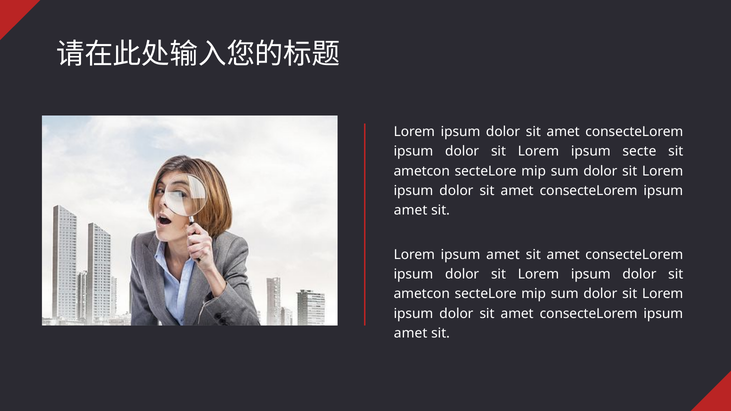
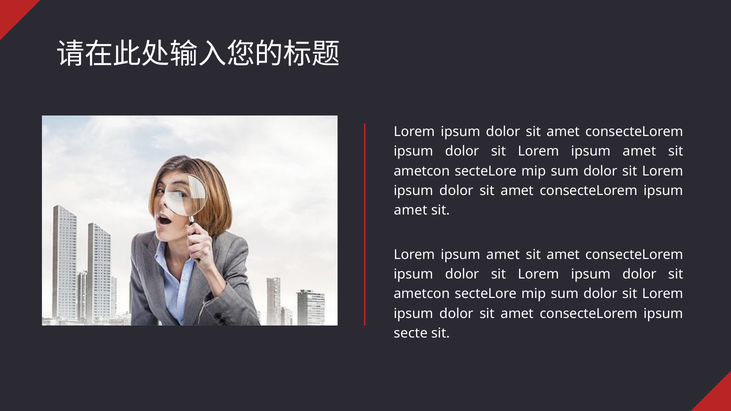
secte at (639, 151): secte -> amet
amet at (411, 334): amet -> secte
